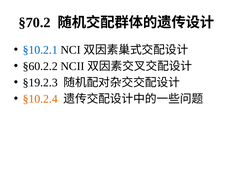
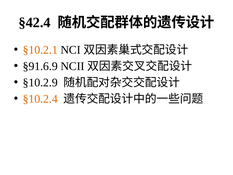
§70.2: §70.2 -> §42.4
§10.2.1 colour: blue -> orange
§60.2.2: §60.2.2 -> §91.6.9
§19.2.3: §19.2.3 -> §10.2.9
